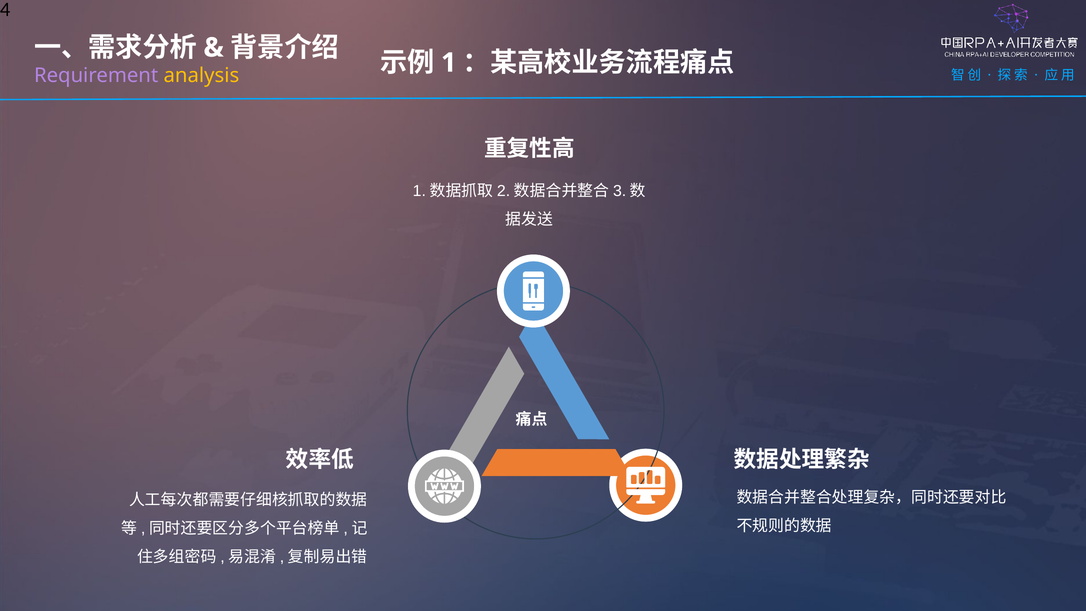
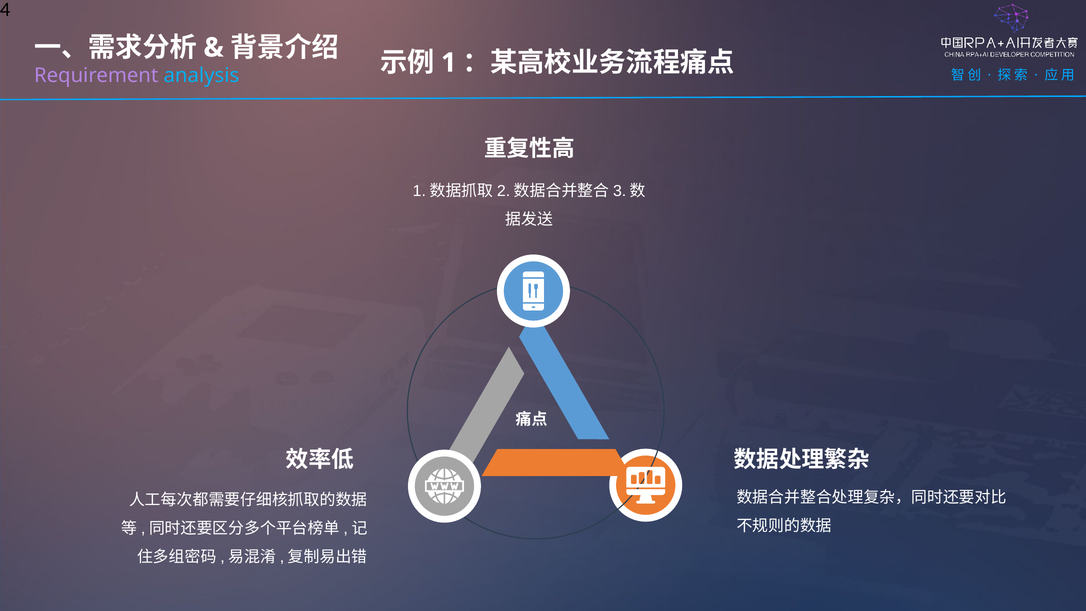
analysis colour: yellow -> light blue
